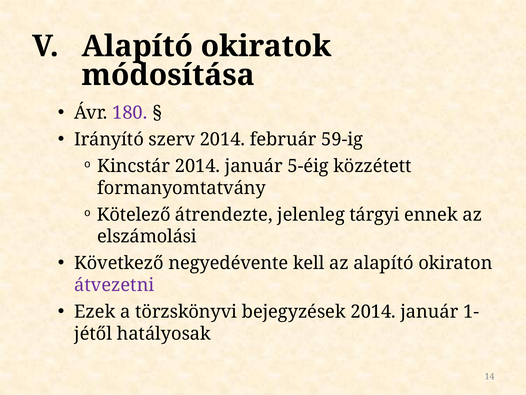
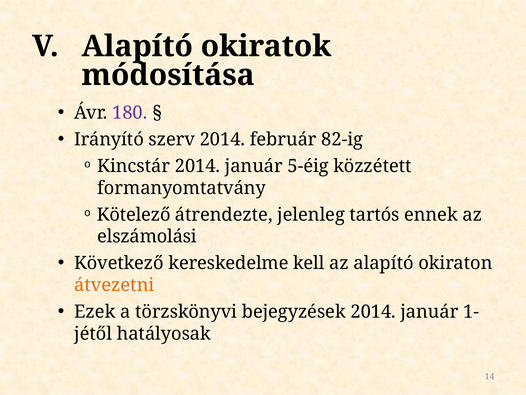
59-ig: 59-ig -> 82-ig
tárgyi: tárgyi -> tartós
negyedévente: negyedévente -> kereskedelme
átvezetni colour: purple -> orange
